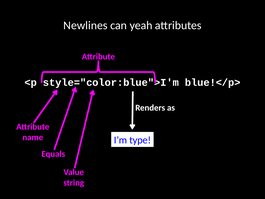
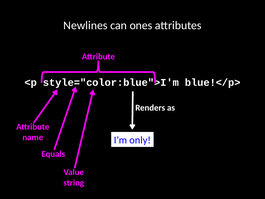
yeah: yeah -> ones
type: type -> only
